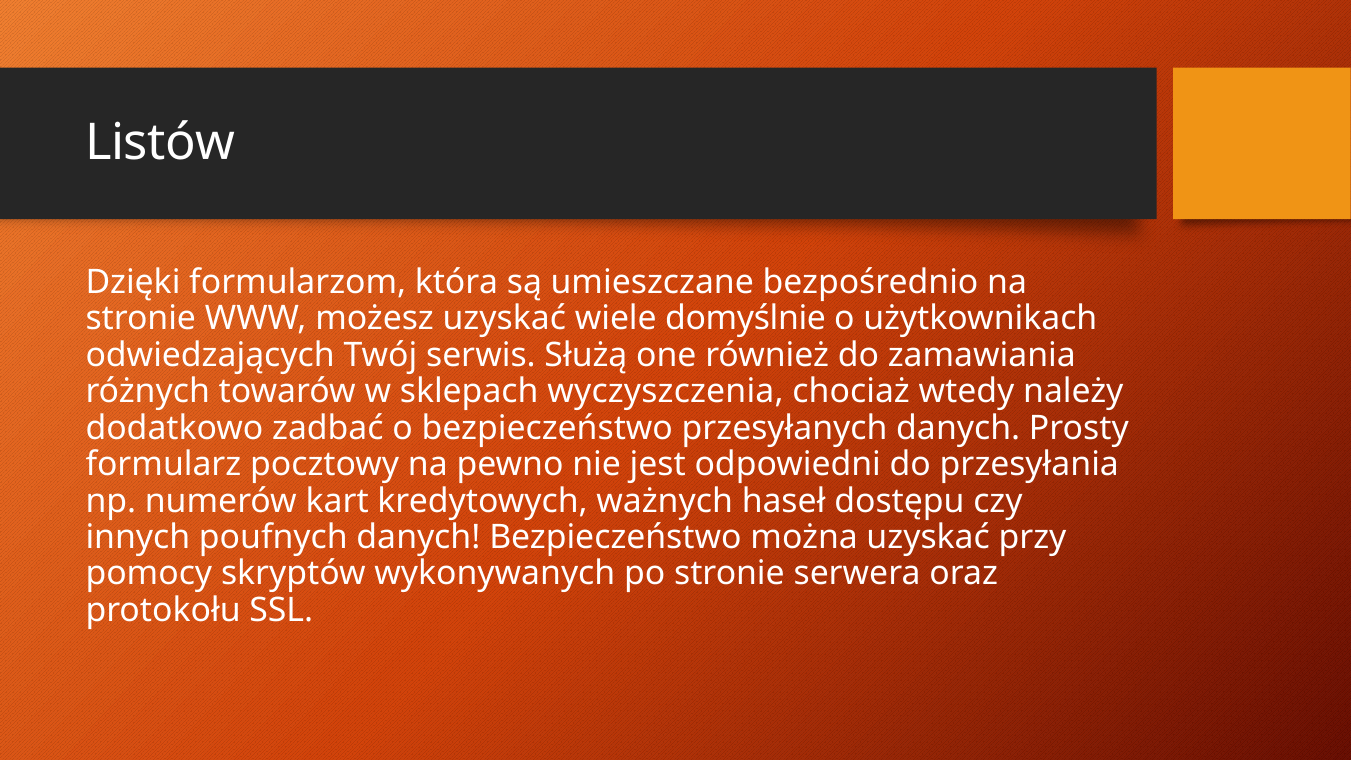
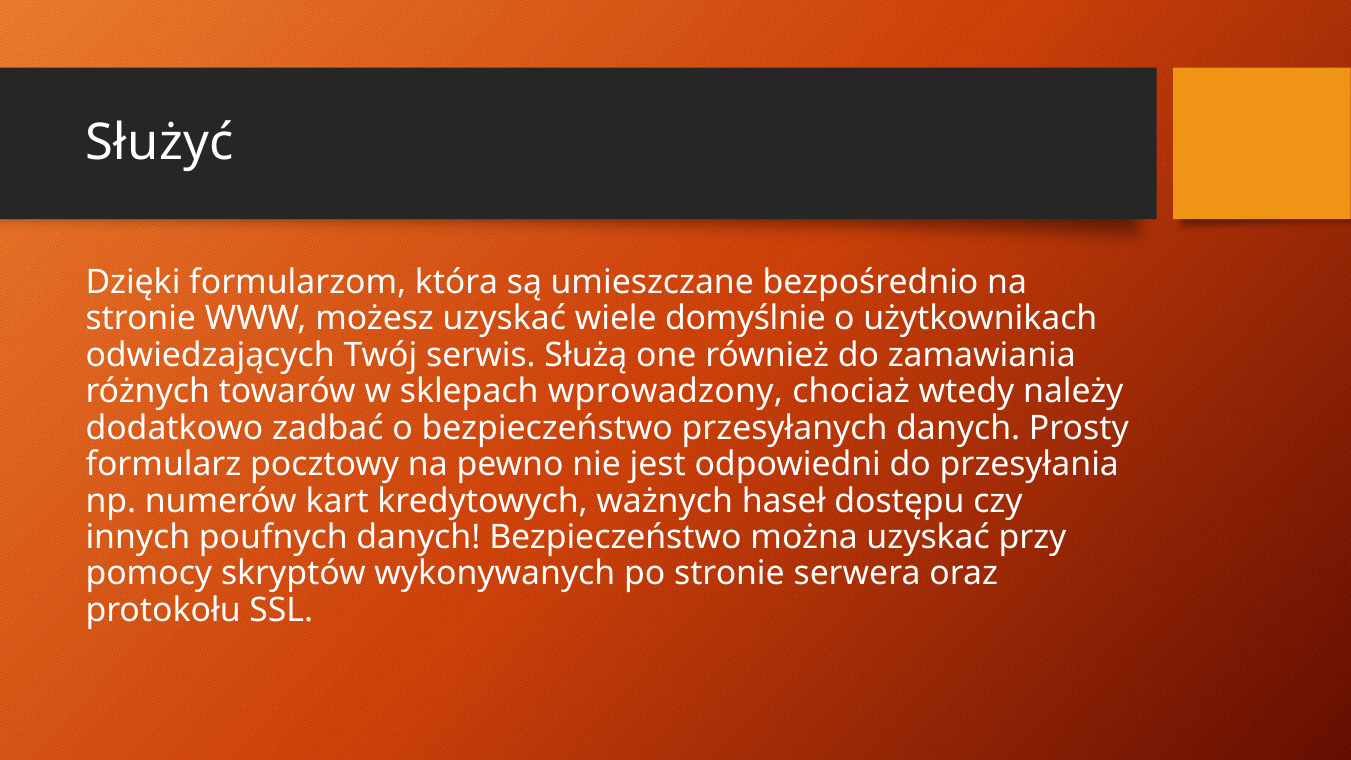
Listów: Listów -> Służyć
wyczyszczenia: wyczyszczenia -> wprowadzony
